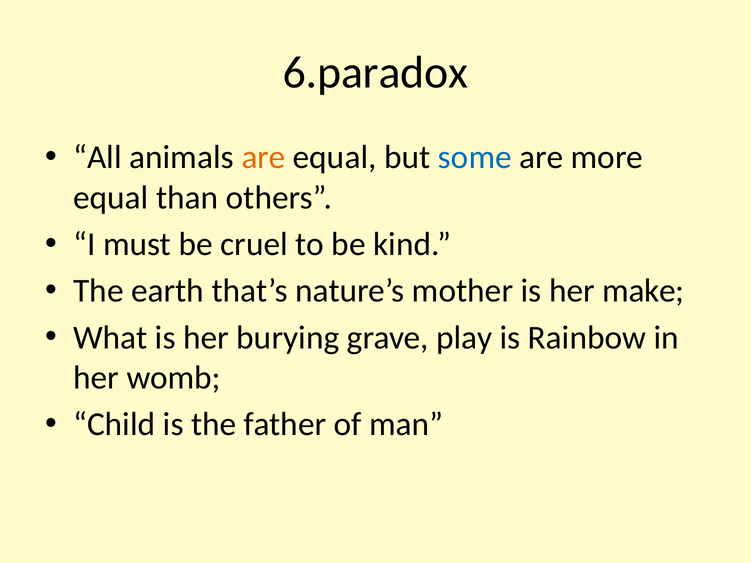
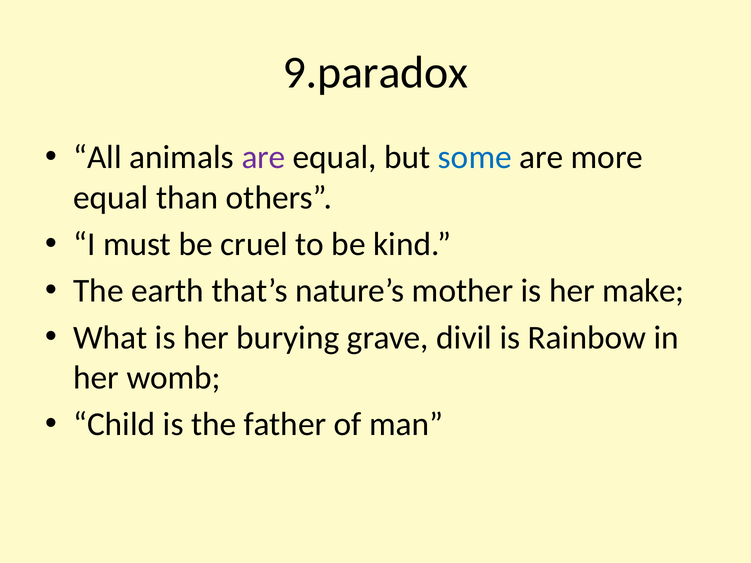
6.paradox: 6.paradox -> 9.paradox
are at (263, 158) colour: orange -> purple
play: play -> divil
